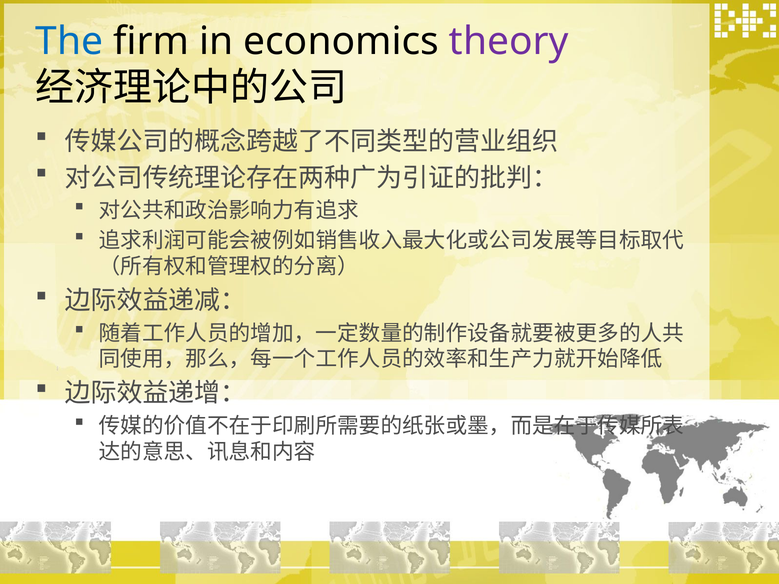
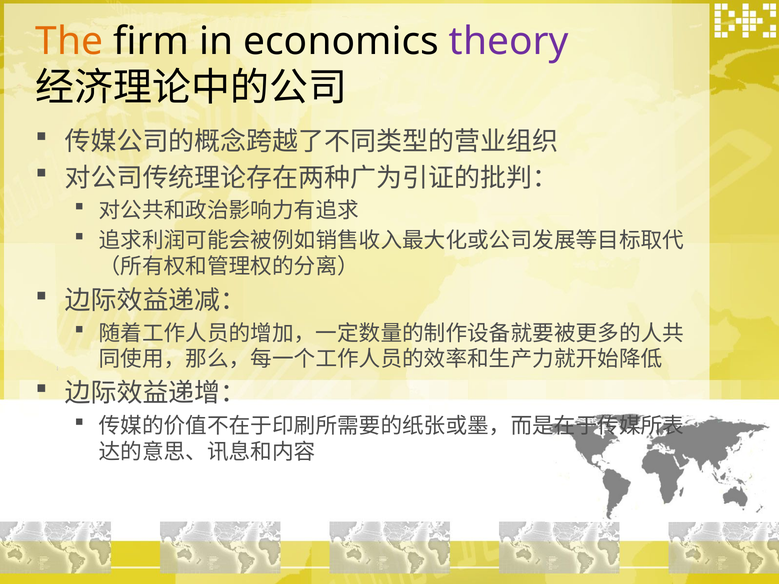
The colour: blue -> orange
